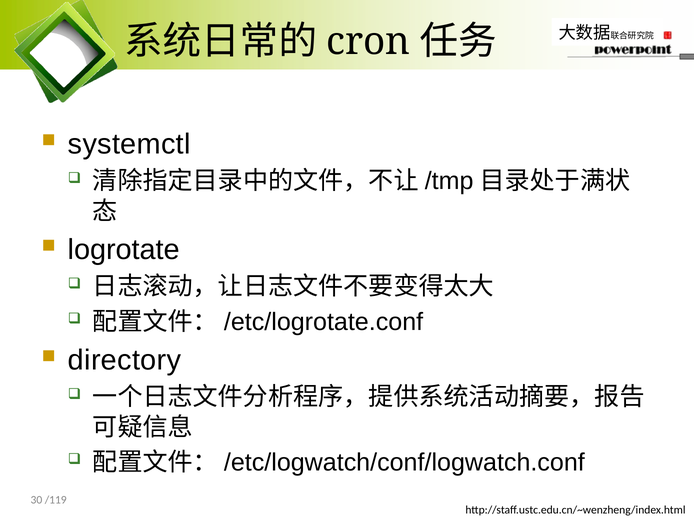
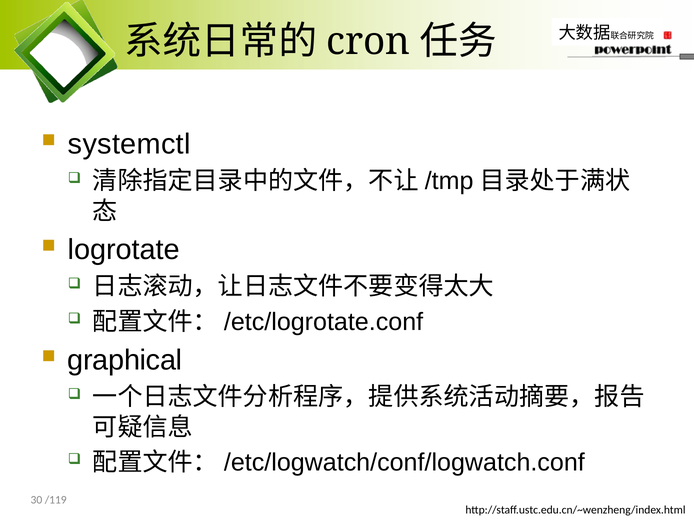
directory: directory -> graphical
